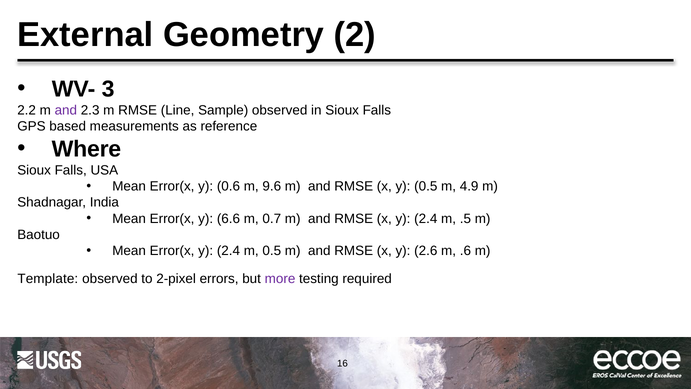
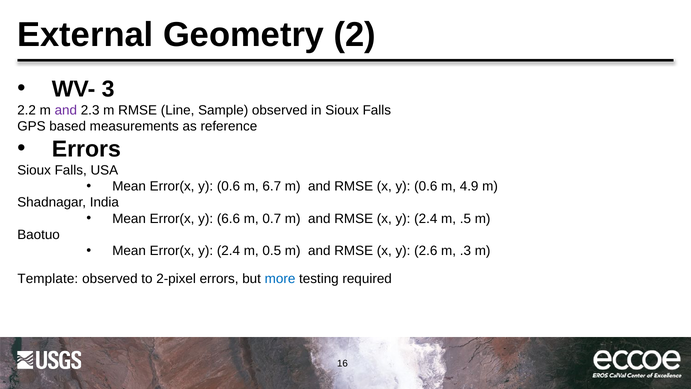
Where at (86, 149): Where -> Errors
9.6: 9.6 -> 6.7
x y 0.5: 0.5 -> 0.6
.6: .6 -> .3
more colour: purple -> blue
